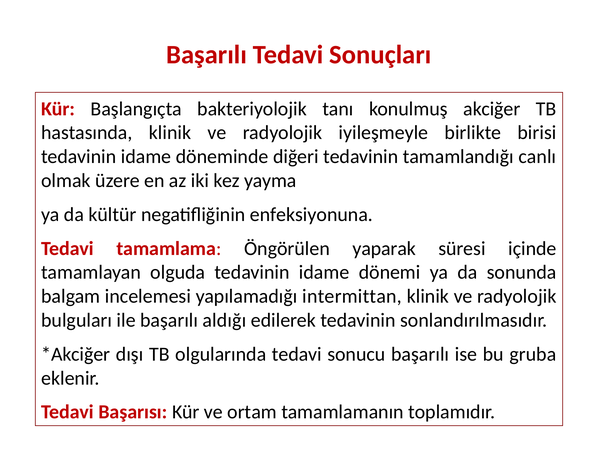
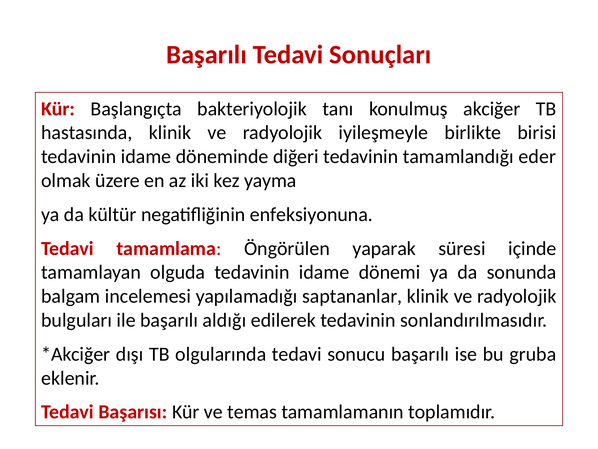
canlı: canlı -> eder
intermittan: intermittan -> saptananlar
ortam: ortam -> temas
